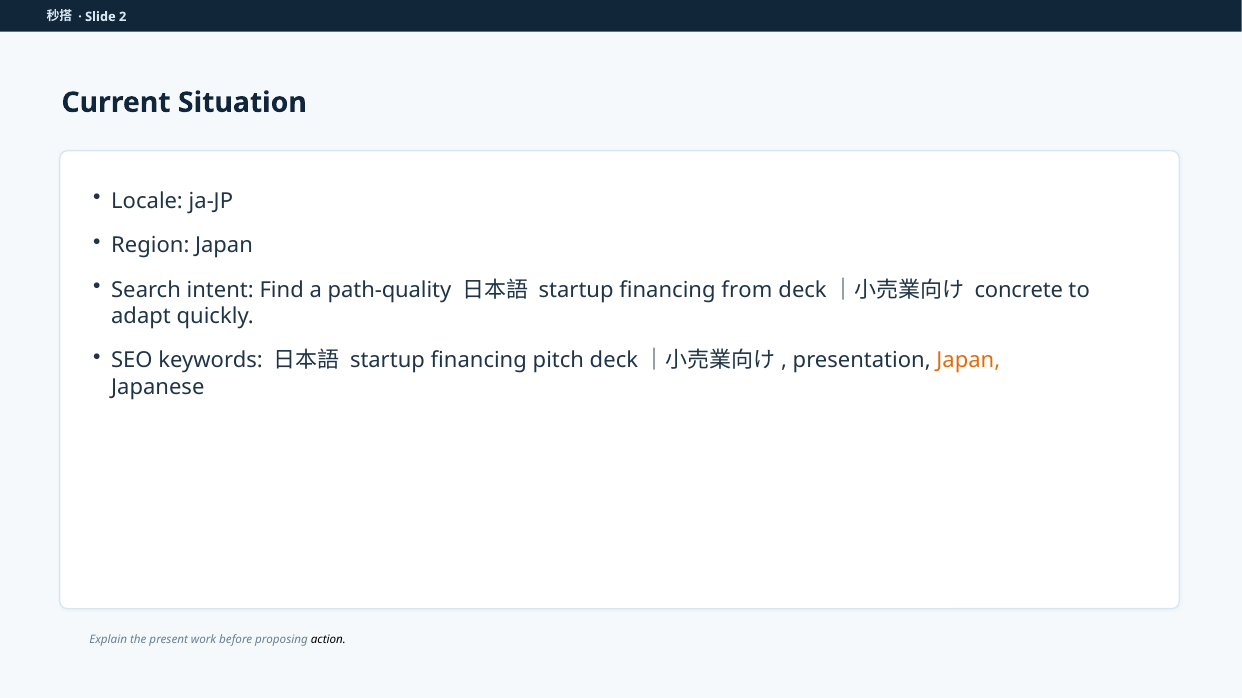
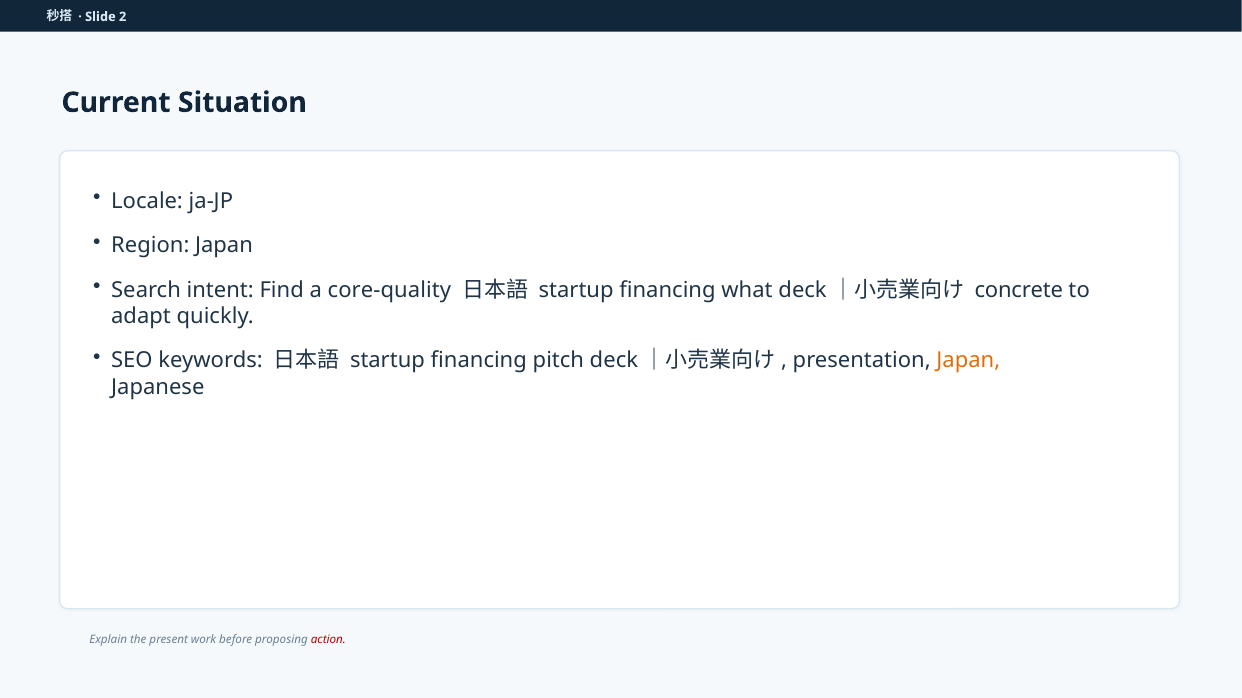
path-quality: path-quality -> core-quality
from: from -> what
action colour: black -> red
